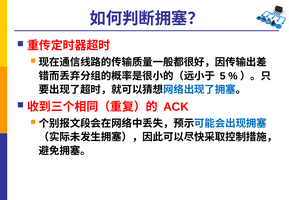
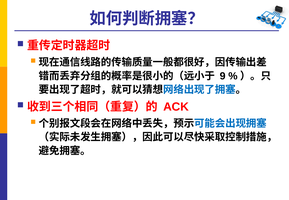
5: 5 -> 9
